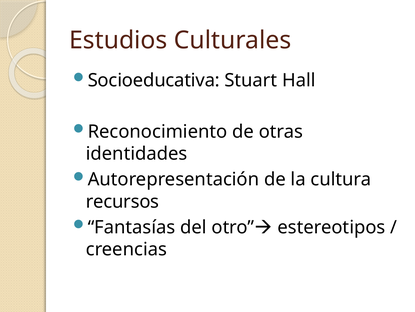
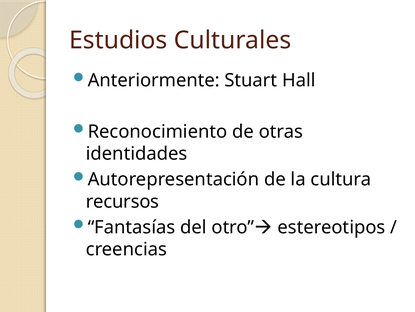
Socioeducativa: Socioeducativa -> Anteriormente
